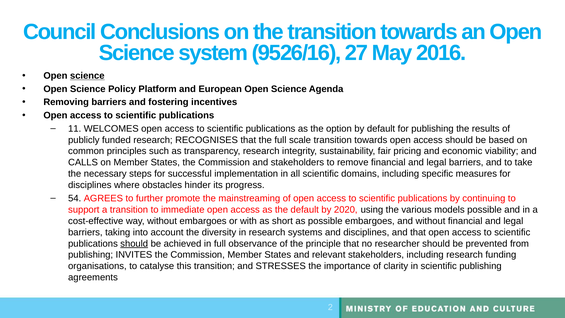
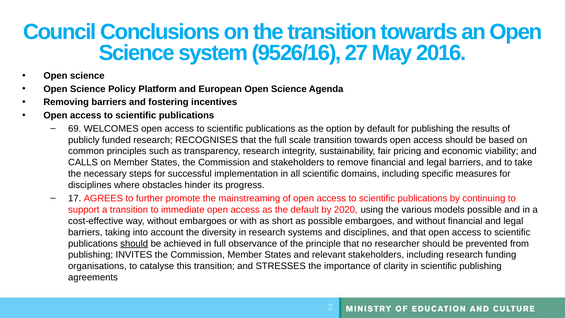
science at (87, 76) underline: present -> none
11: 11 -> 69
54: 54 -> 17
